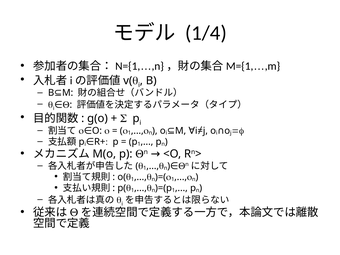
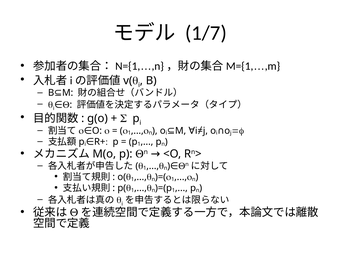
1/4: 1/4 -> 1/7
